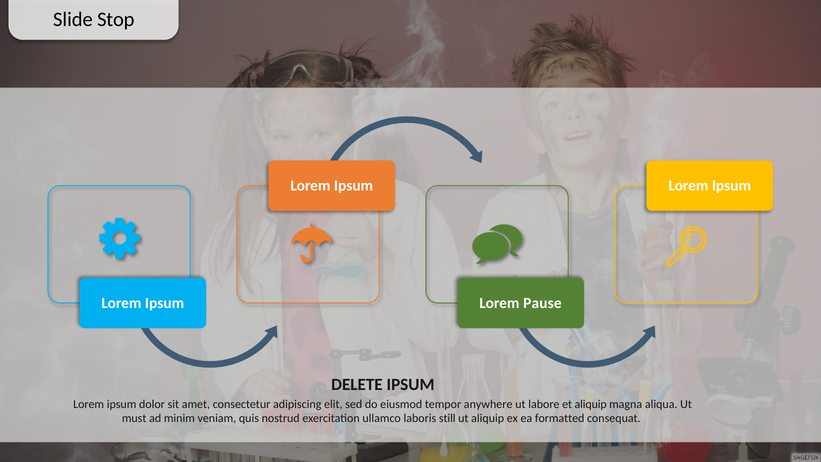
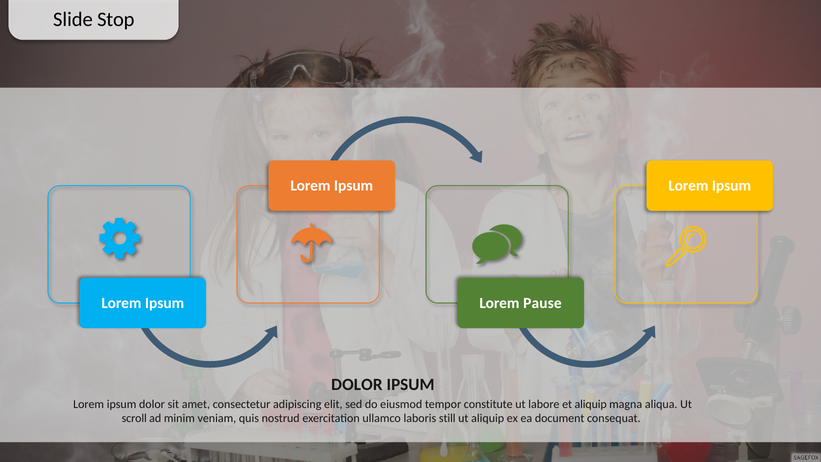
DELETE at (357, 384): DELETE -> DOLOR
anywhere: anywhere -> constitute
must: must -> scroll
formatted: formatted -> document
